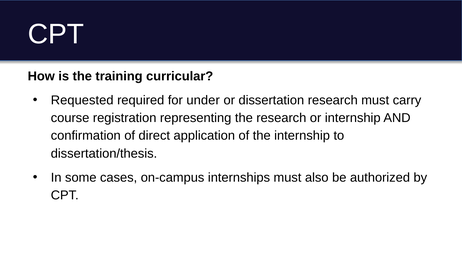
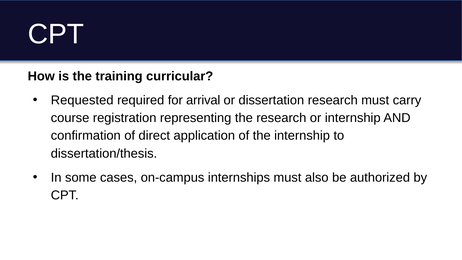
under: under -> arrival
